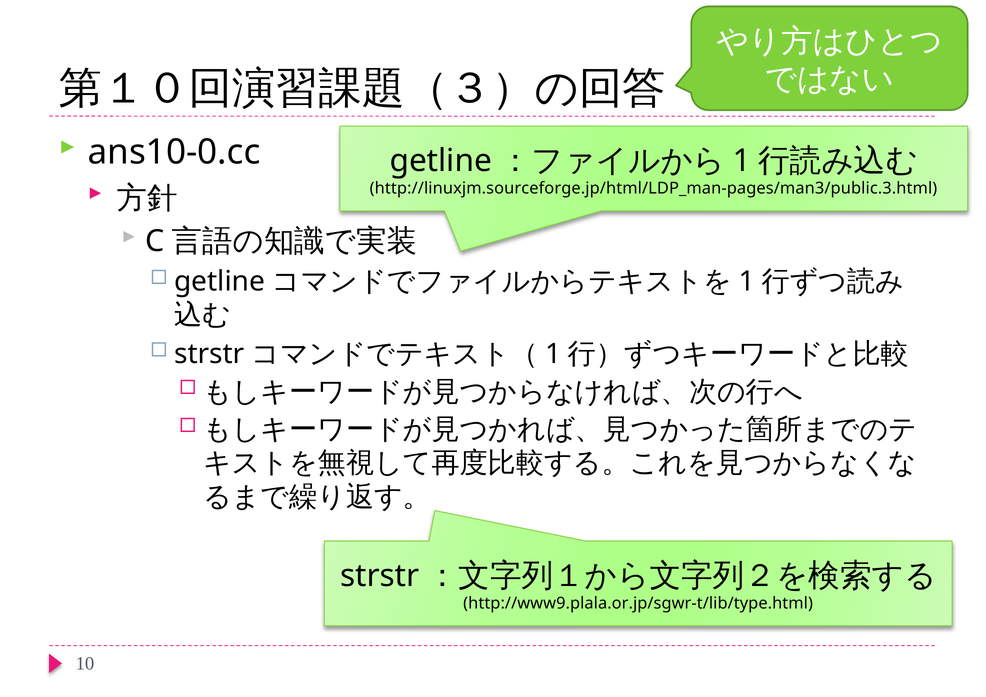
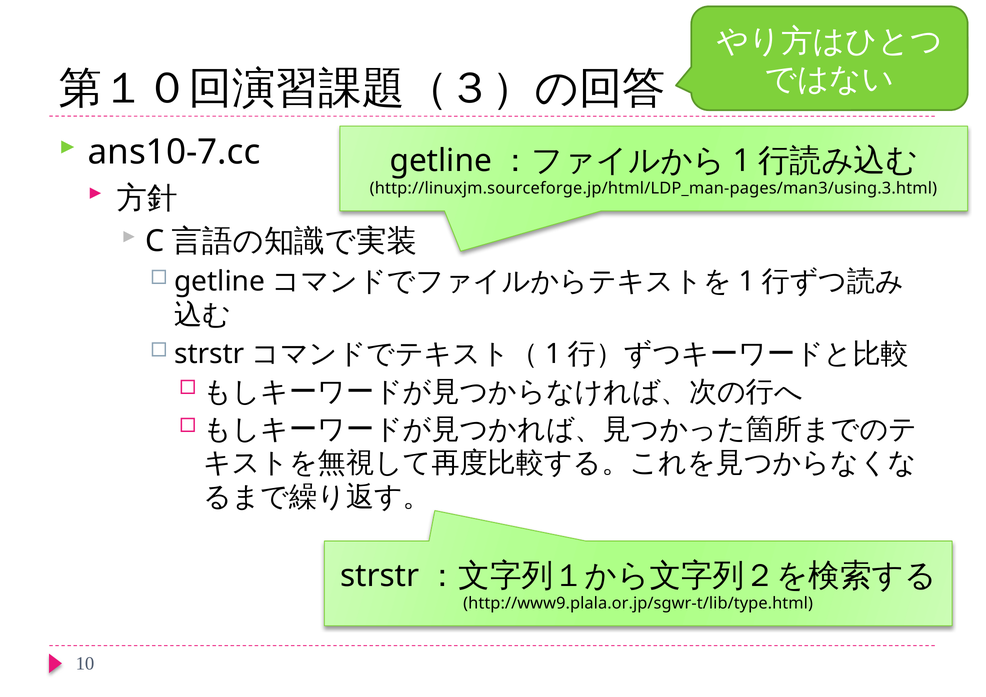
ans10-0.cc: ans10-0.cc -> ans10-7.cc
http://linuxjm.sourceforge.jp/html/LDP_man-pages/man3/public.3.html: http://linuxjm.sourceforge.jp/html/LDP_man-pages/man3/public.3.html -> http://linuxjm.sourceforge.jp/html/LDP_man-pages/man3/using.3.html
